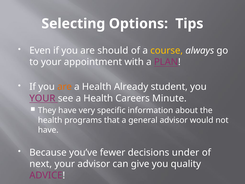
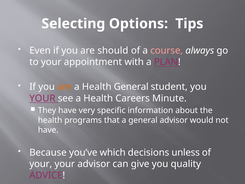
course colour: yellow -> pink
Health Already: Already -> General
fewer: fewer -> which
under: under -> unless
next at (41, 164): next -> your
